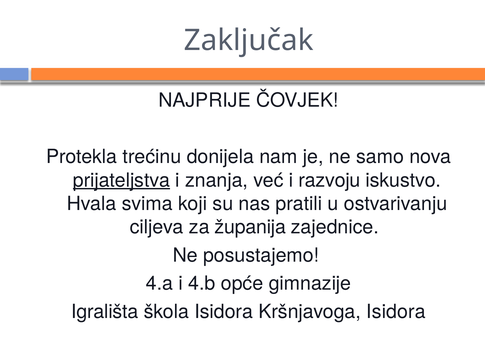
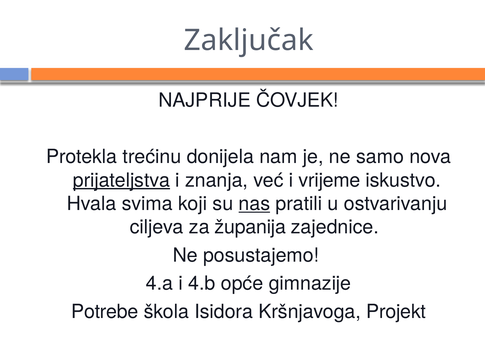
razvoju: razvoju -> vrijeme
nas underline: none -> present
Igrališta: Igrališta -> Potrebe
Kršnjavoga Isidora: Isidora -> Projekt
